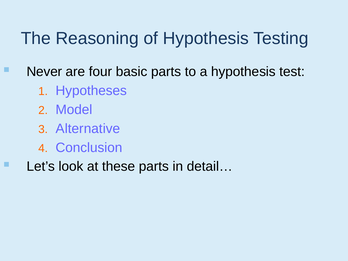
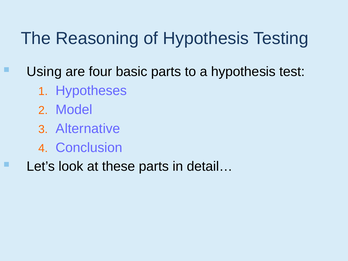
Never: Never -> Using
